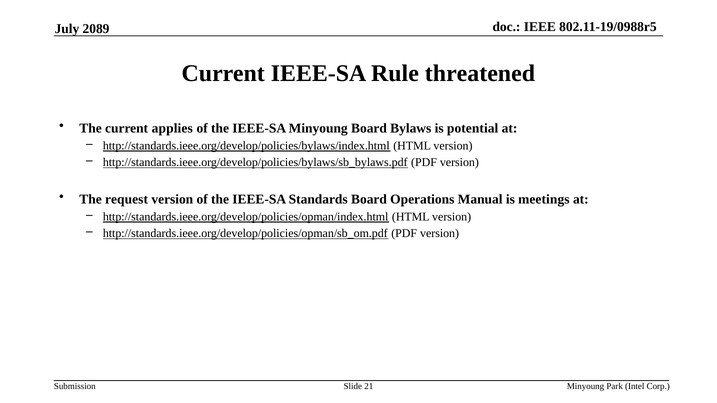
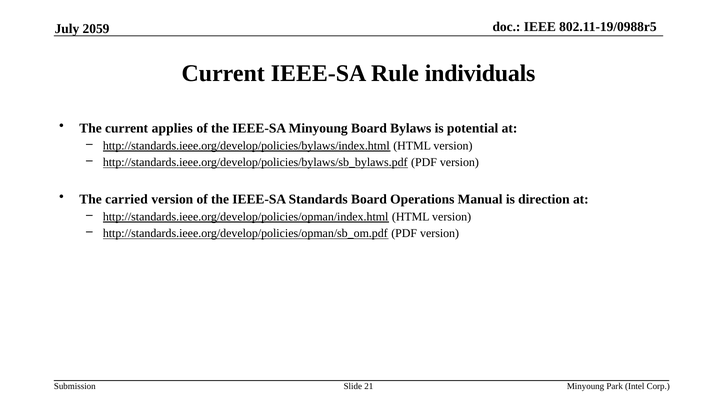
2089: 2089 -> 2059
threatened: threatened -> individuals
request: request -> carried
meetings: meetings -> direction
